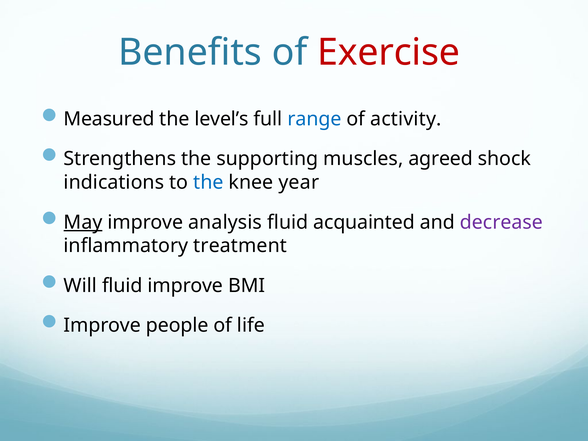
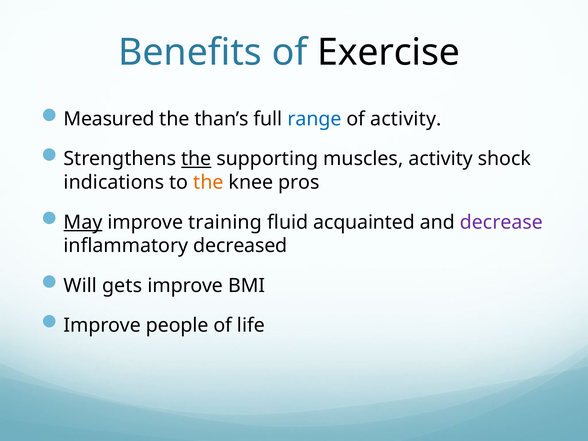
Exercise colour: red -> black
level’s: level’s -> than’s
the at (196, 159) underline: none -> present
muscles agreed: agreed -> activity
the at (208, 182) colour: blue -> orange
year: year -> pros
analysis: analysis -> training
treatment: treatment -> decreased
Will fluid: fluid -> gets
